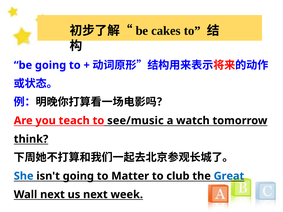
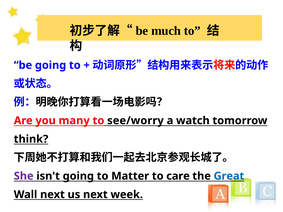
cakes: cakes -> much
teach: teach -> many
see/music: see/music -> see/worry
She colour: blue -> purple
club: club -> care
